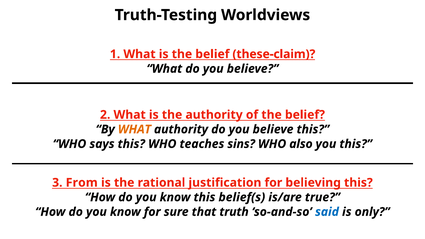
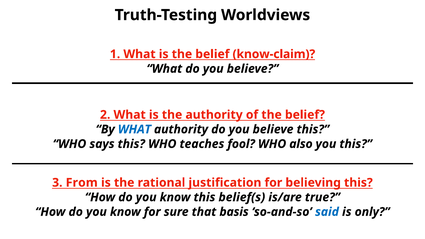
these-claim: these-claim -> know-claim
WHAT at (134, 129) colour: orange -> blue
sins: sins -> fool
truth: truth -> basis
